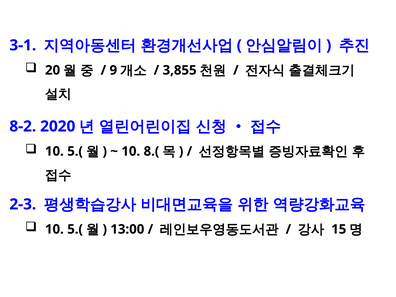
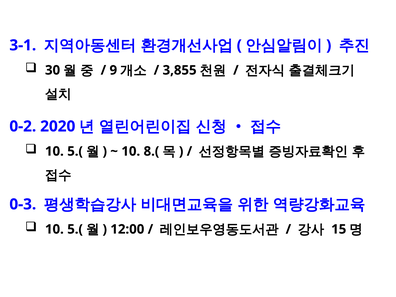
20: 20 -> 30
8-2: 8-2 -> 0-2
2-3: 2-3 -> 0-3
13:00: 13:00 -> 12:00
